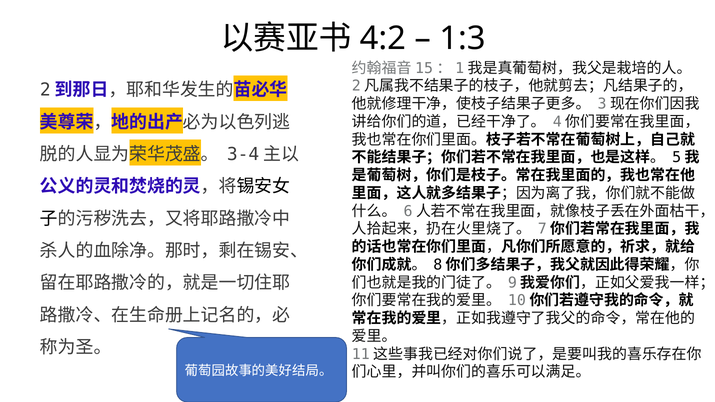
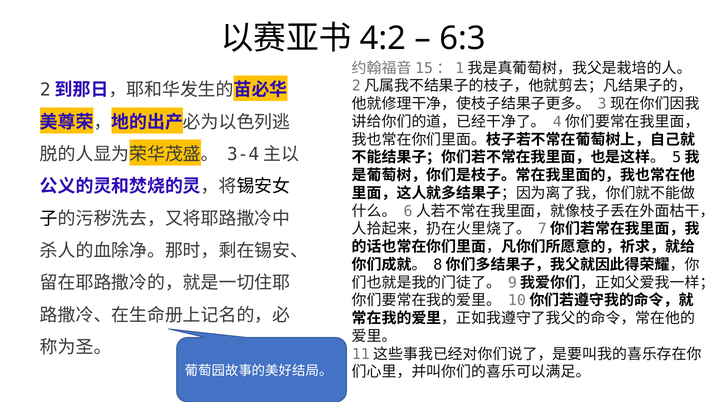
1:3: 1:3 -> 6:3
